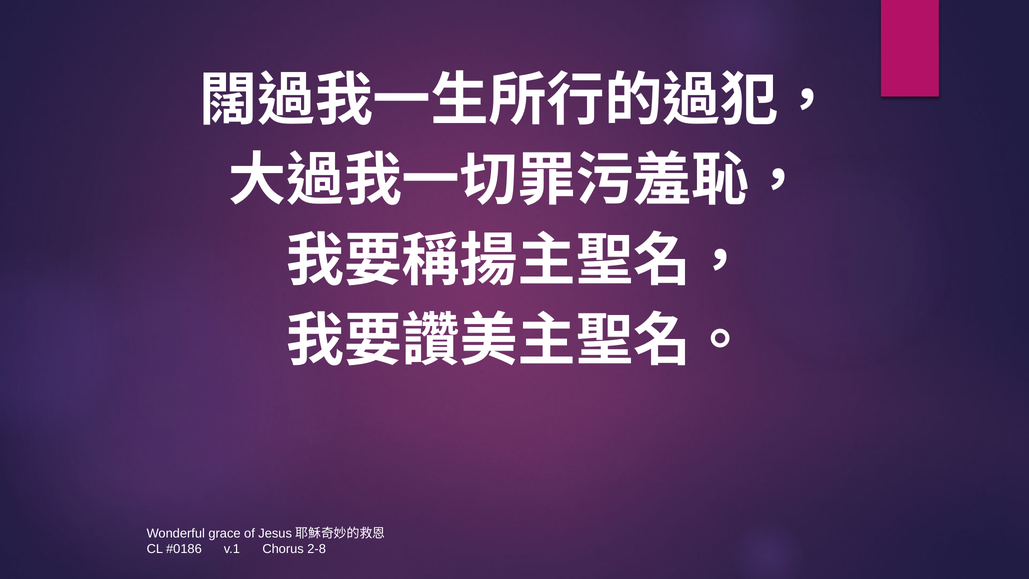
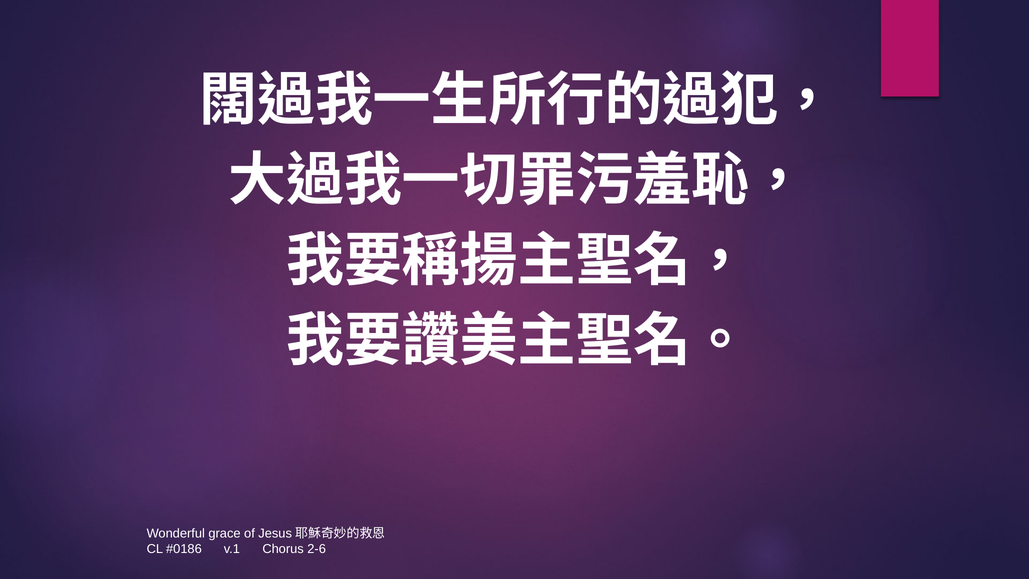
2-8: 2-8 -> 2-6
